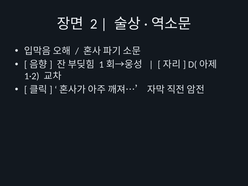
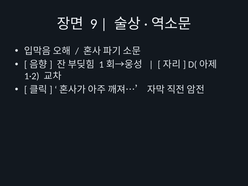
2: 2 -> 9
